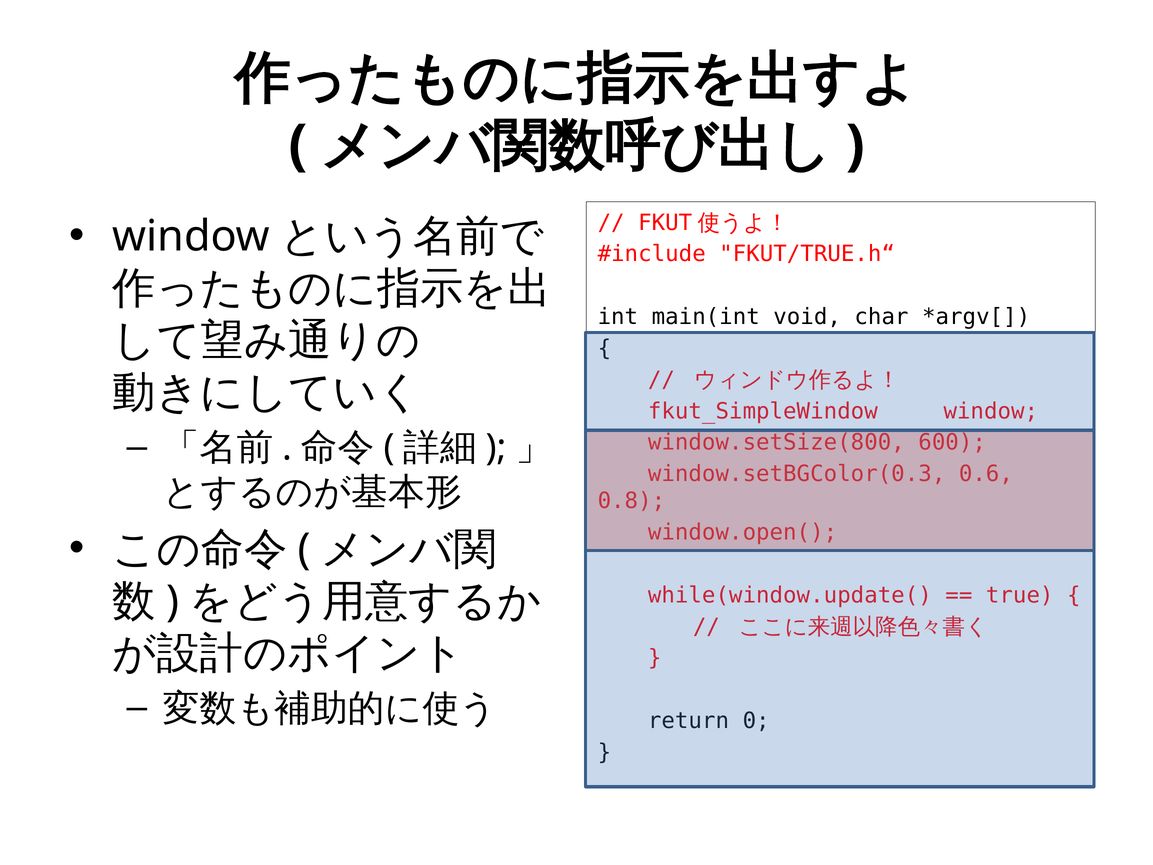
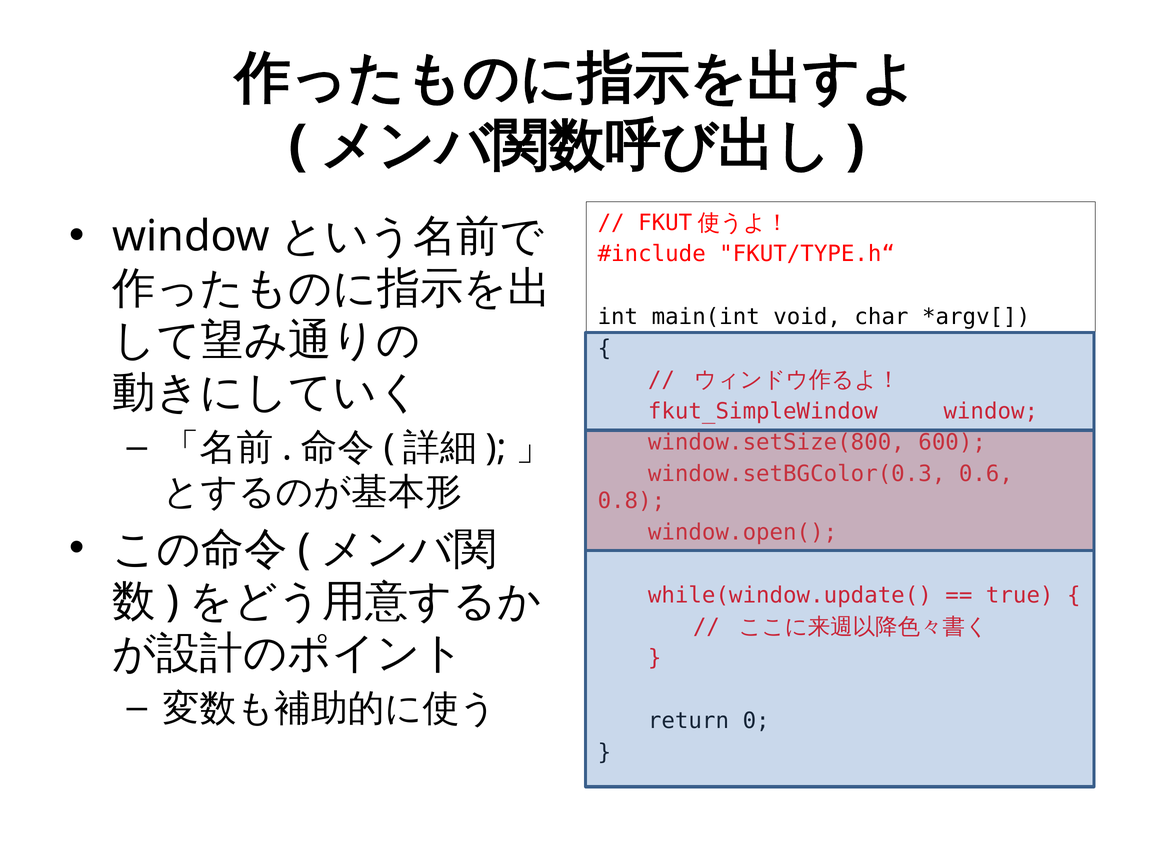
FKUT/TRUE.h“: FKUT/TRUE.h“ -> FKUT/TYPE.h“
